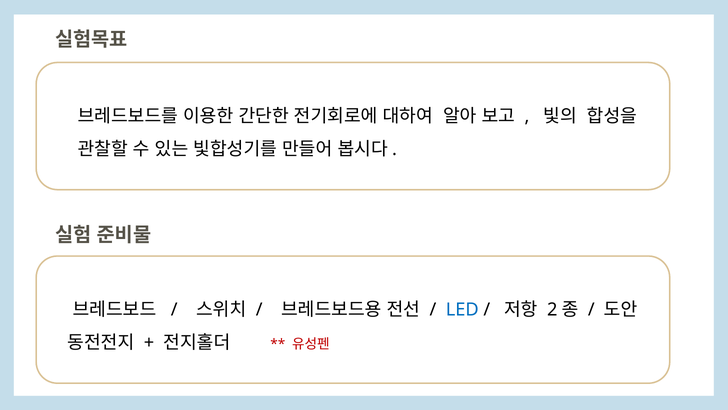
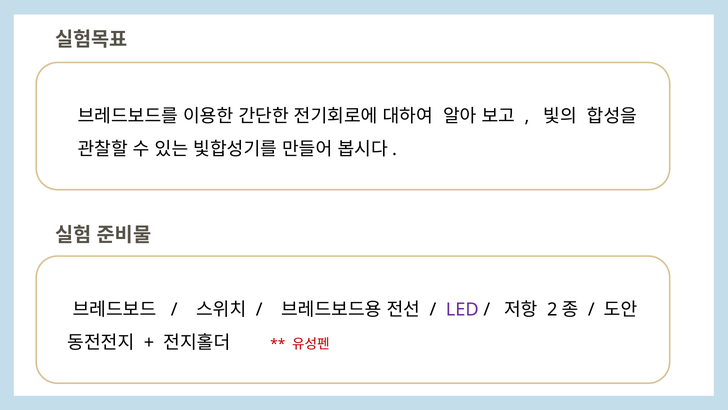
LED colour: blue -> purple
